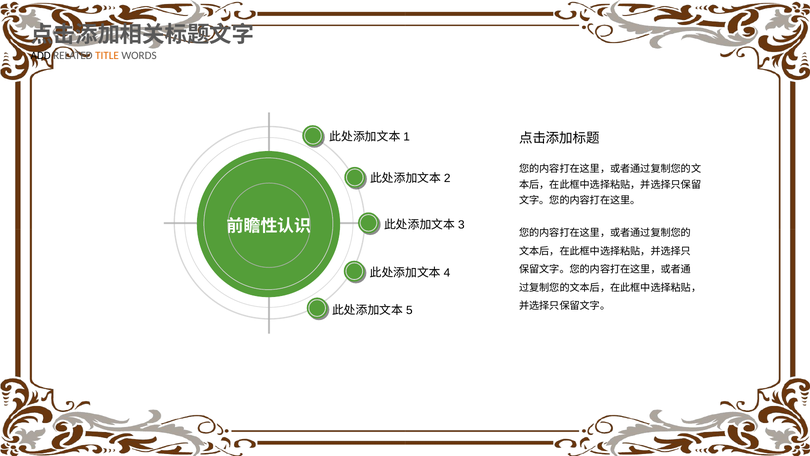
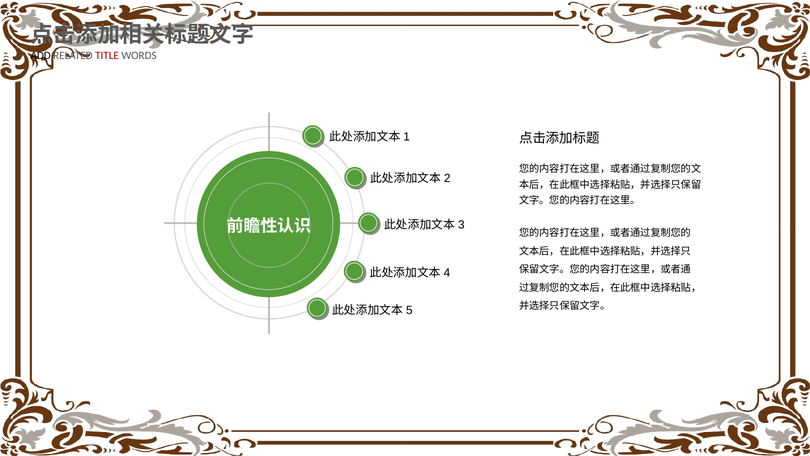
TITLE colour: orange -> red
